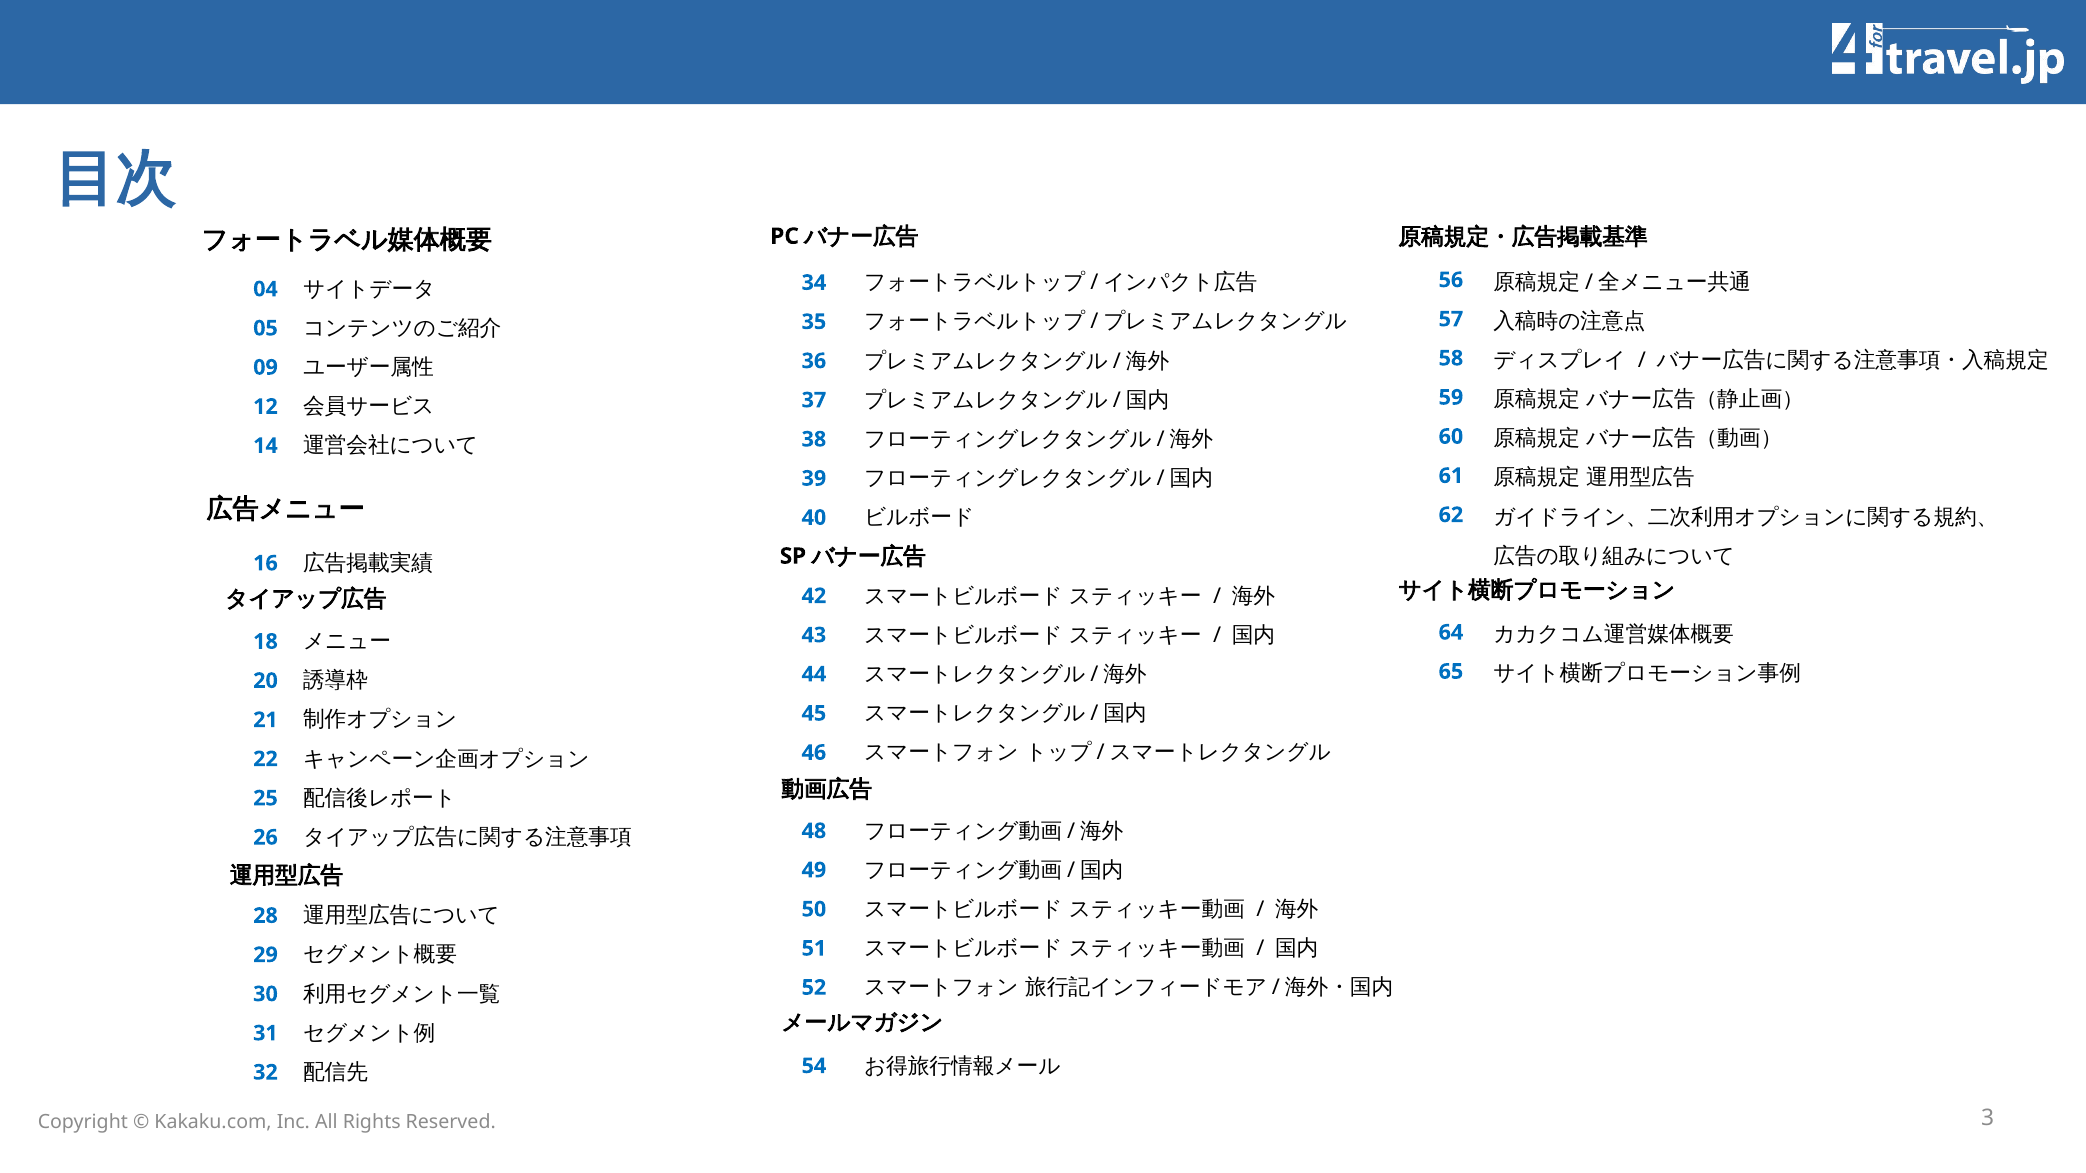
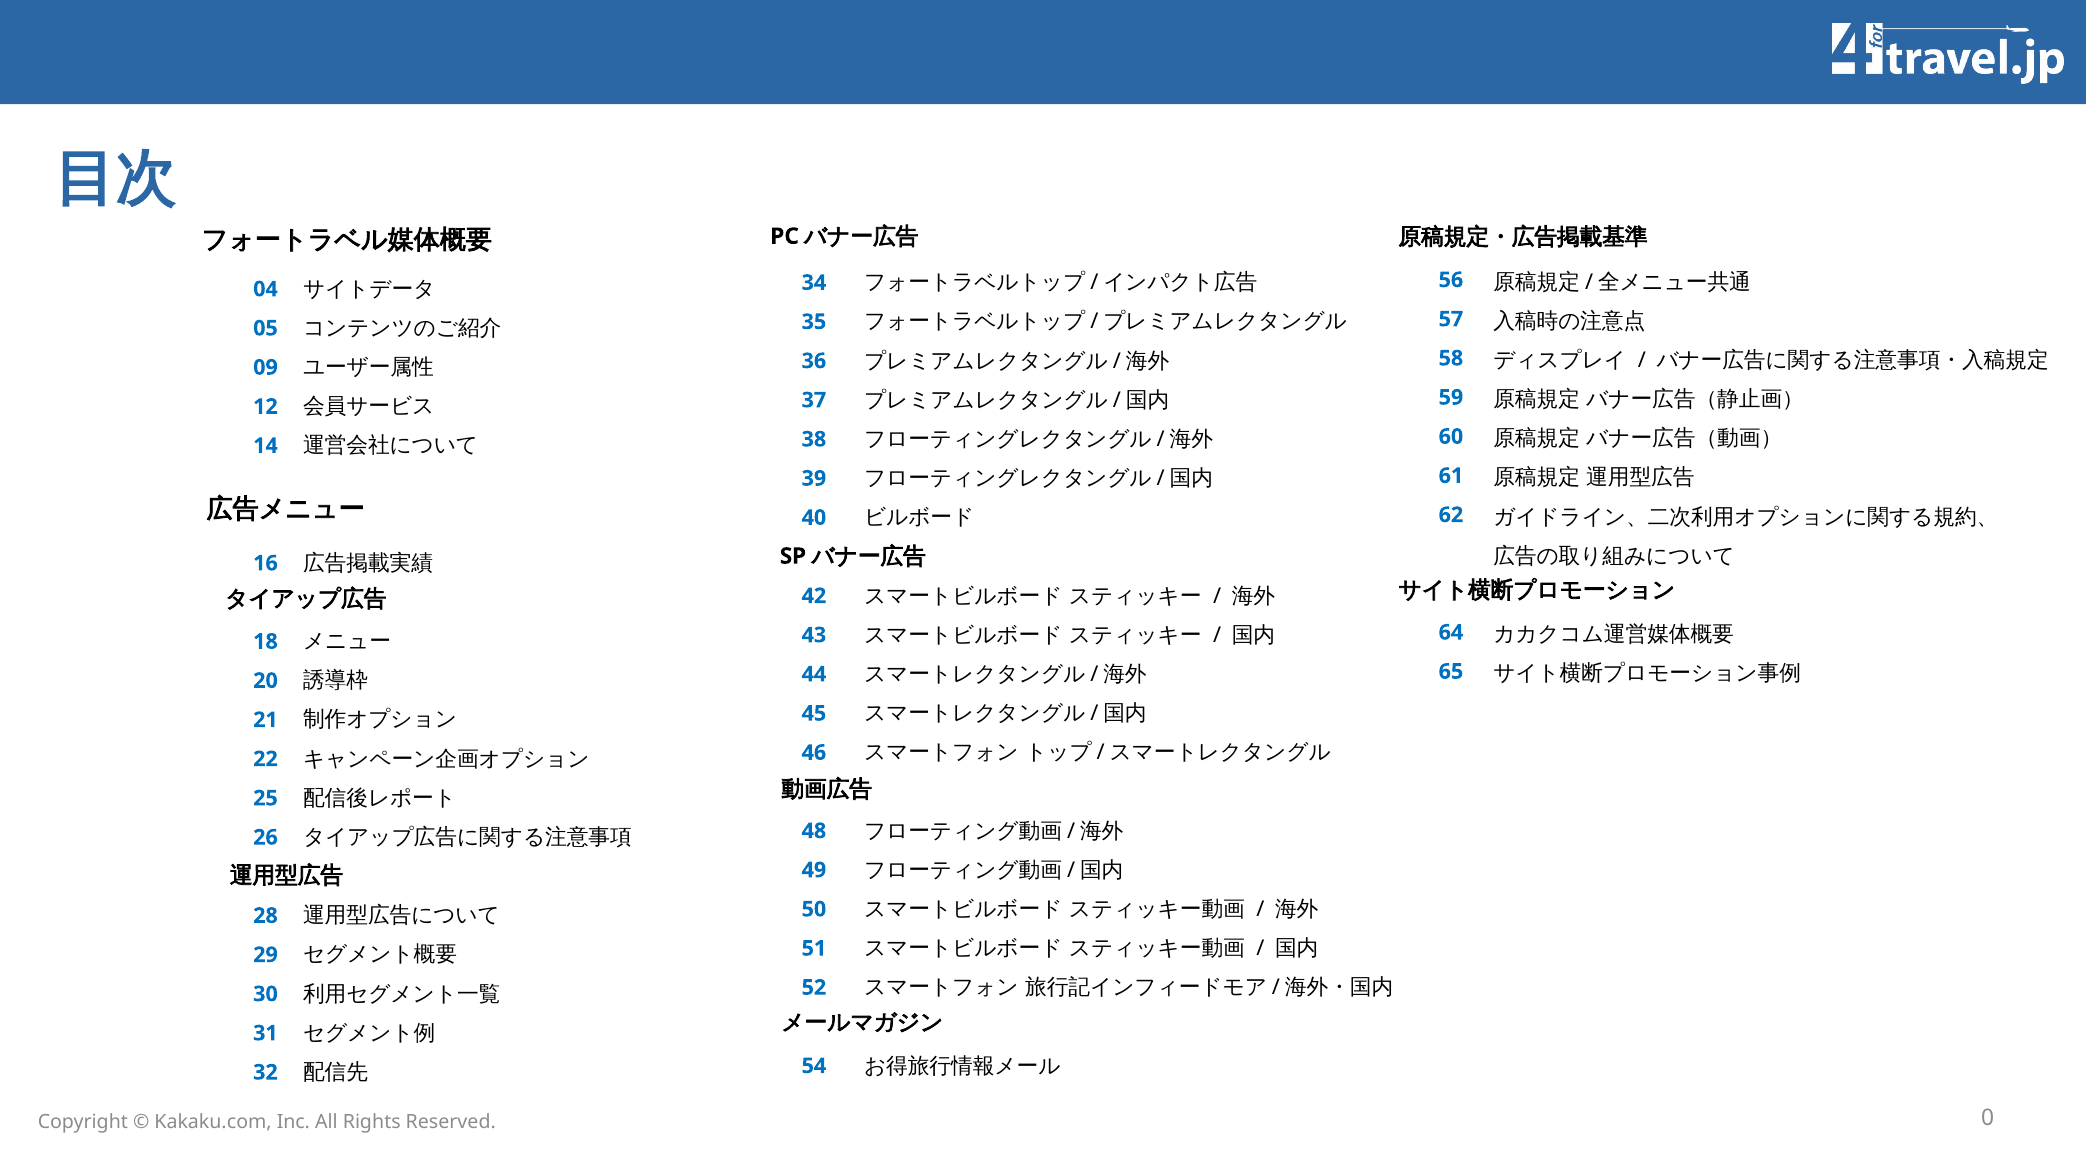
3: 3 -> 0
